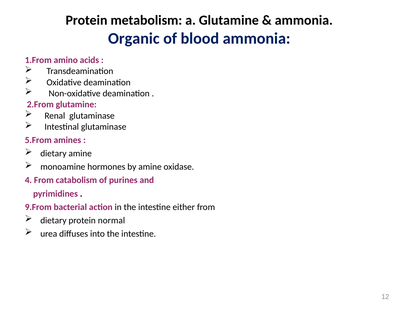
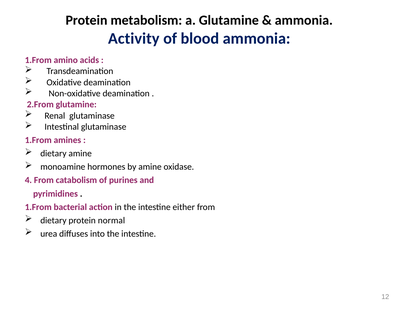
Organic: Organic -> Activity
5.From at (38, 140): 5.From -> 1.From
9.From at (38, 207): 9.From -> 1.From
